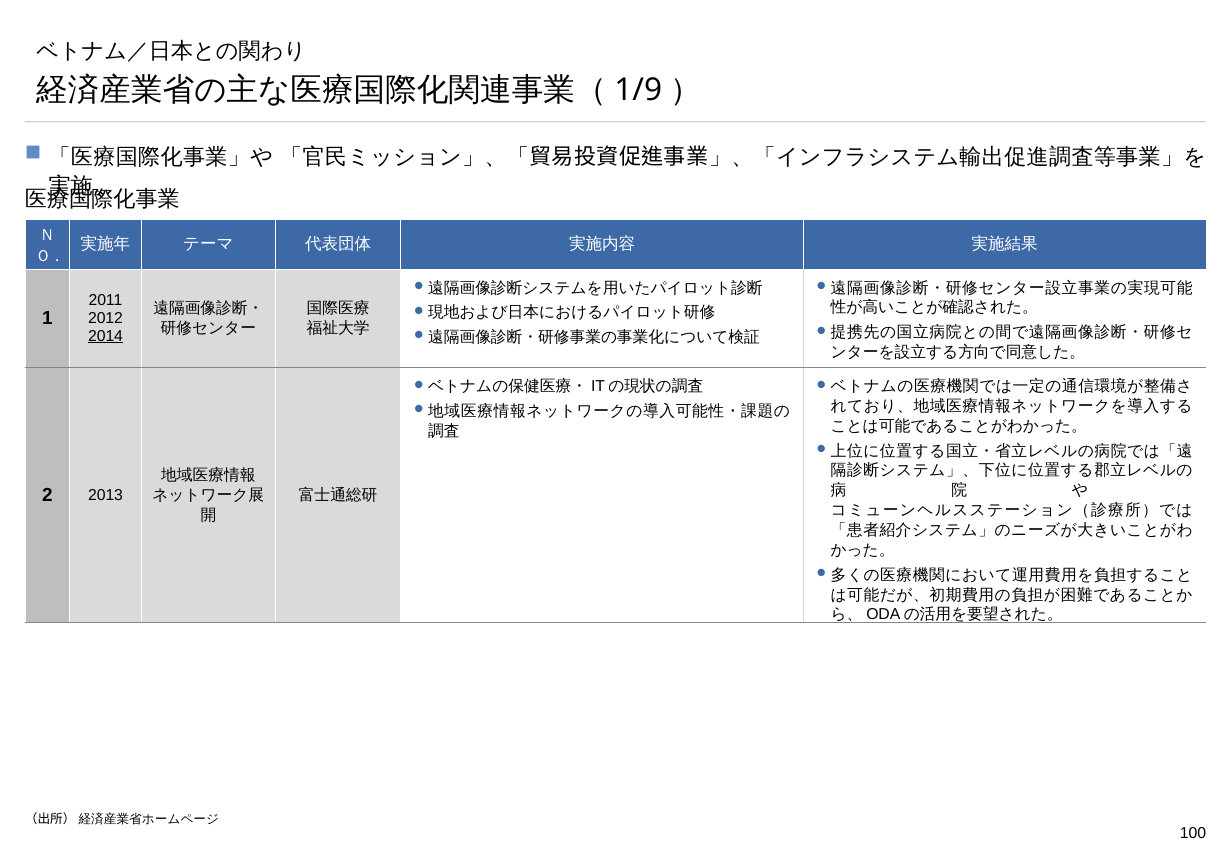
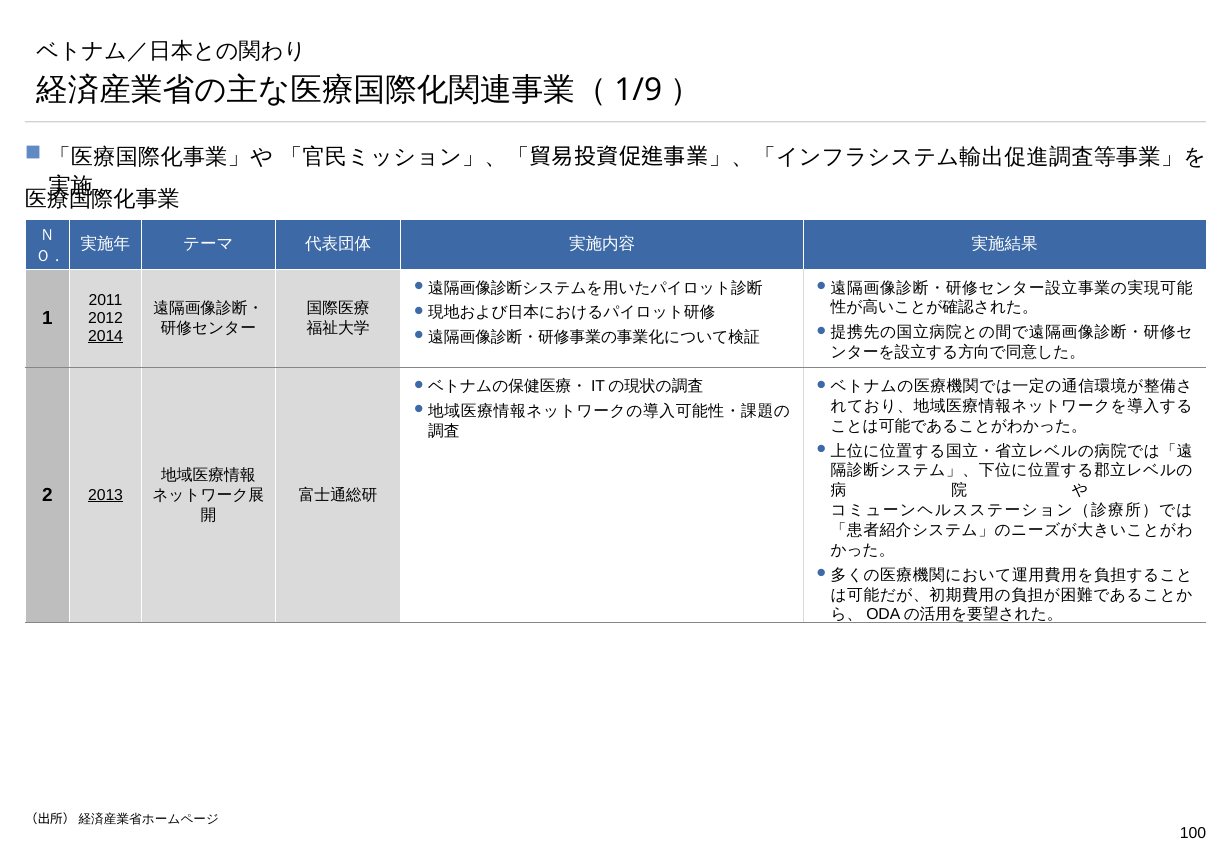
2013 underline: none -> present
